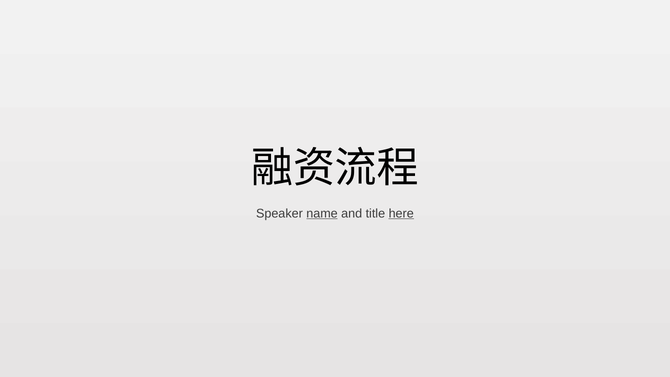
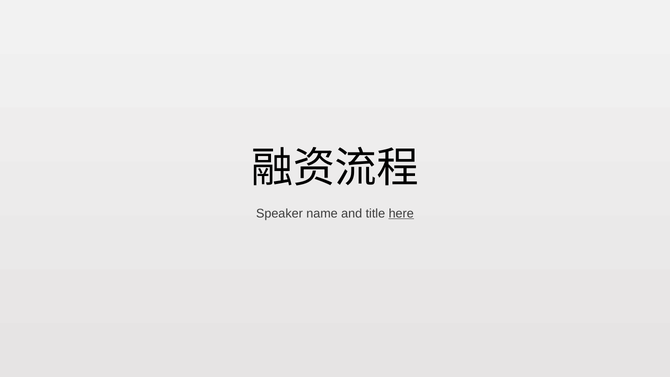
name underline: present -> none
